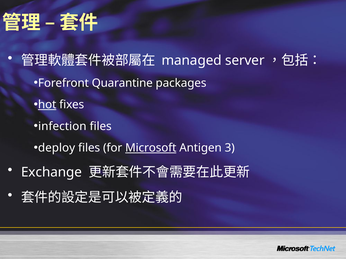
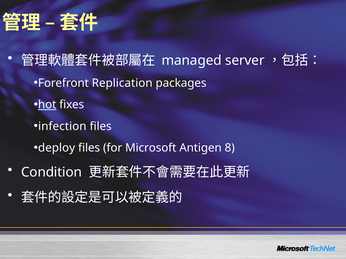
Quarantine: Quarantine -> Replication
Microsoft underline: present -> none
3: 3 -> 8
Exchange: Exchange -> Condition
